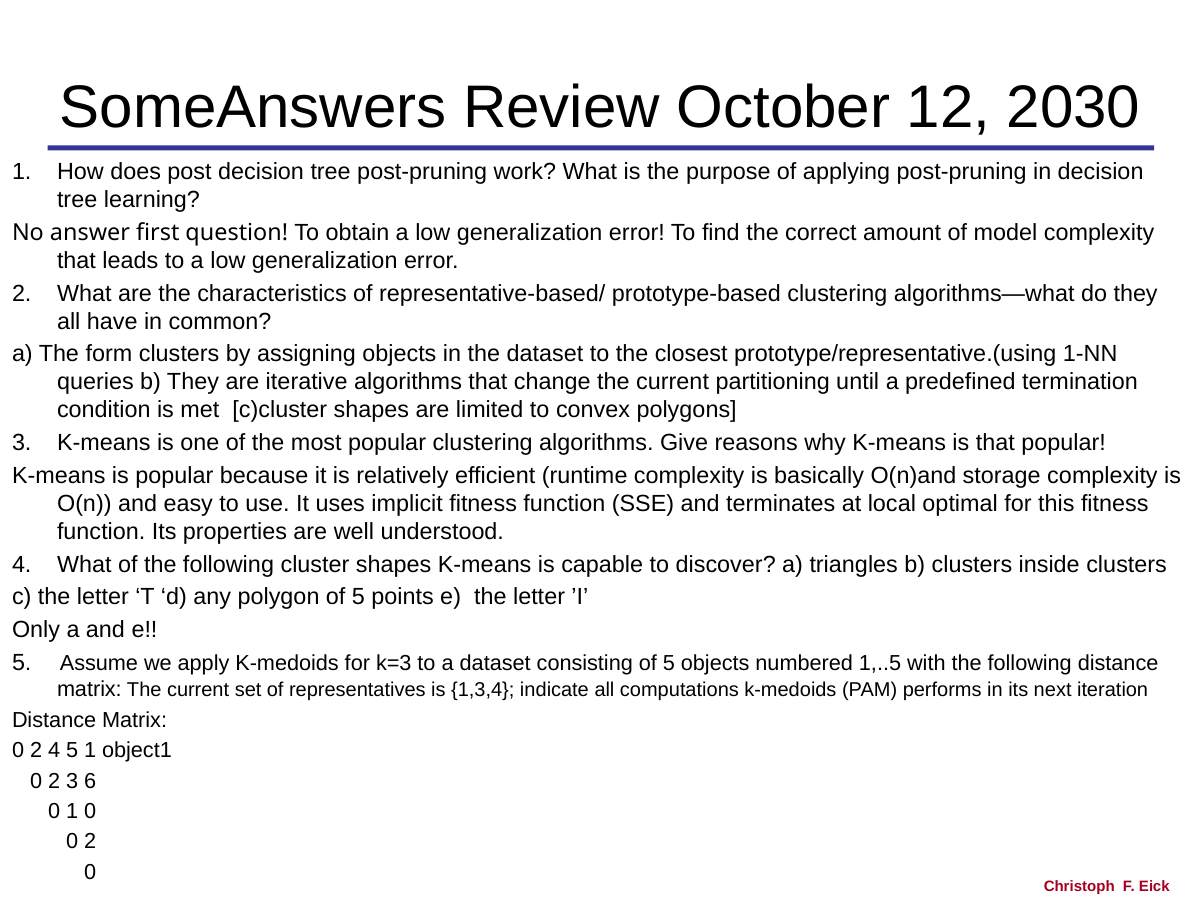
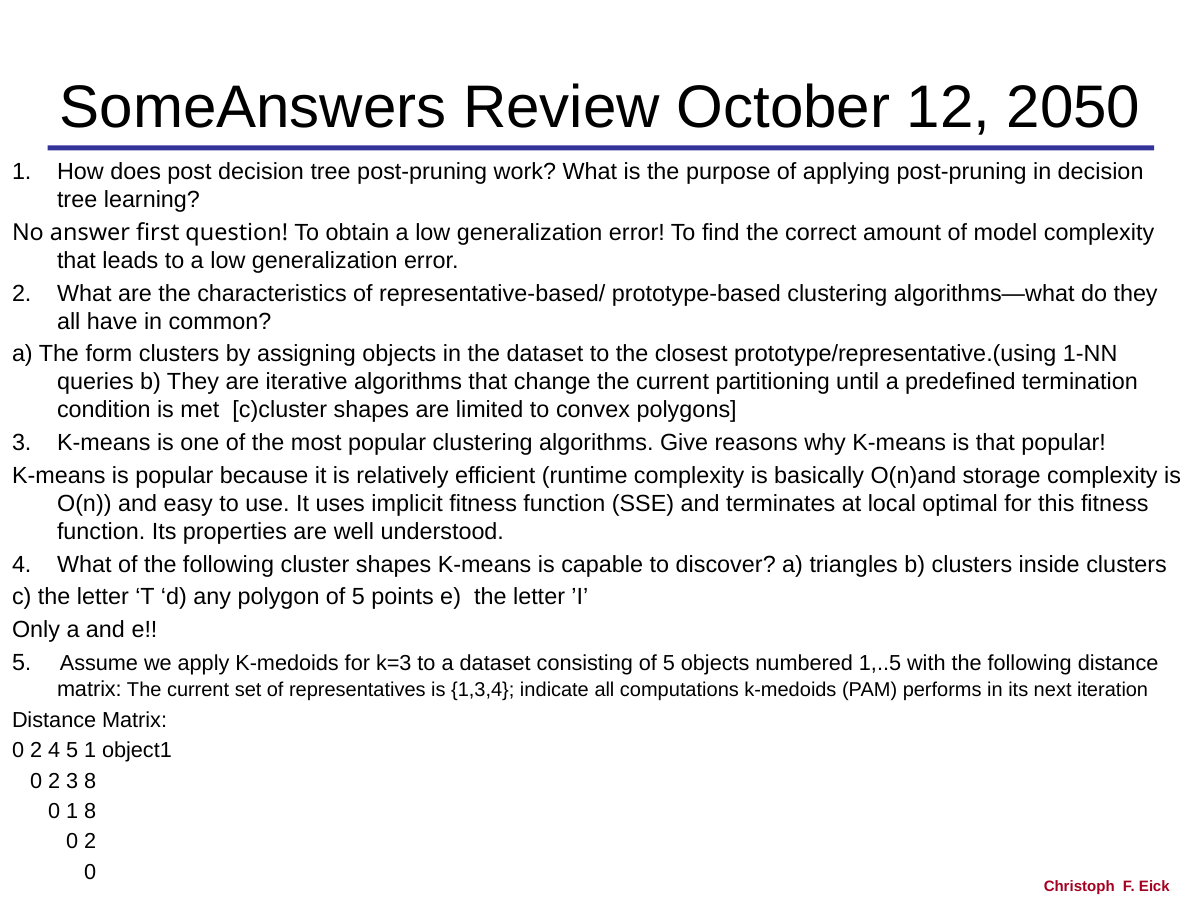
2030: 2030 -> 2050
3 6: 6 -> 8
1 0: 0 -> 8
